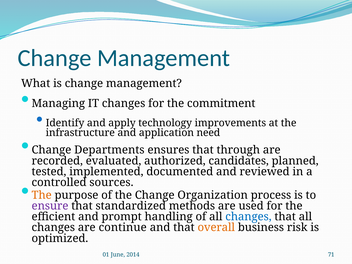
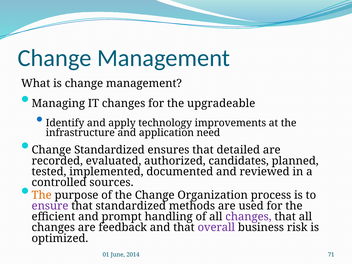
commitment: commitment -> upgradeable
Change Departments: Departments -> Standardized
through: through -> detailed
changes at (248, 217) colour: blue -> purple
continue: continue -> feedback
overall colour: orange -> purple
